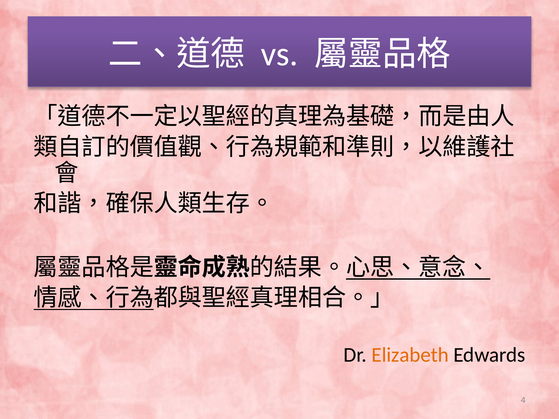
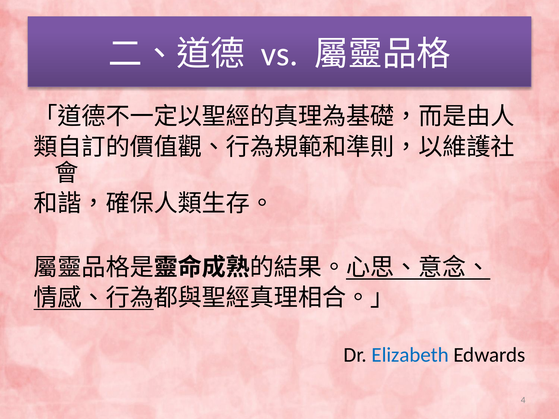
Elizabeth colour: orange -> blue
